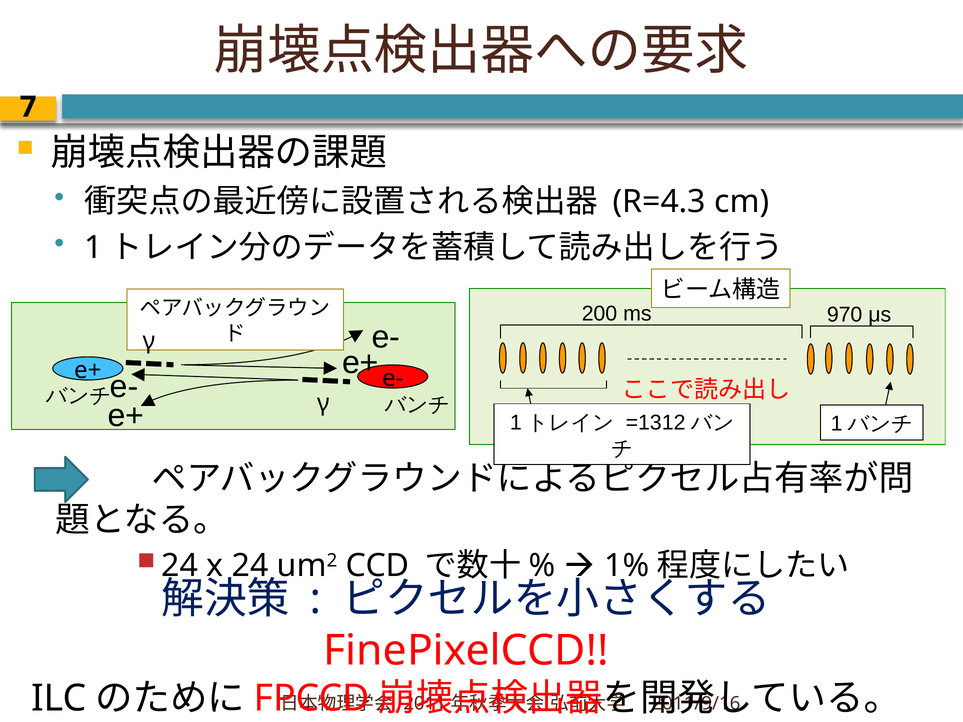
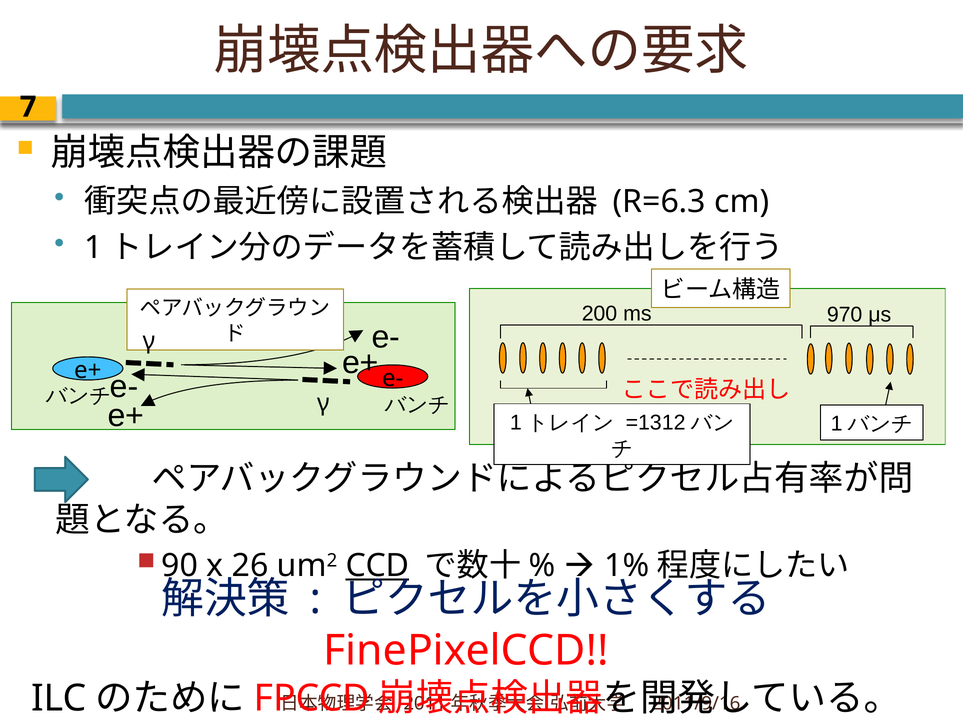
R=4.3: R=4.3 -> R=6.3
24 at (180, 566): 24 -> 90
x 24: 24 -> 26
CCD underline: none -> present
